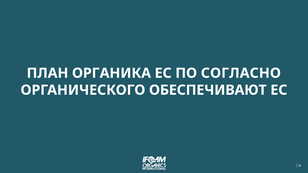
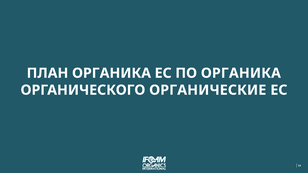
ПО СОГЛАСНО: СОГЛАСНО -> ОРГАНИКА
ОБЕСПЕЧИВАЮТ: ОБЕСПЕЧИВАЮТ -> ОРГАНИЧЕСКИЕ
